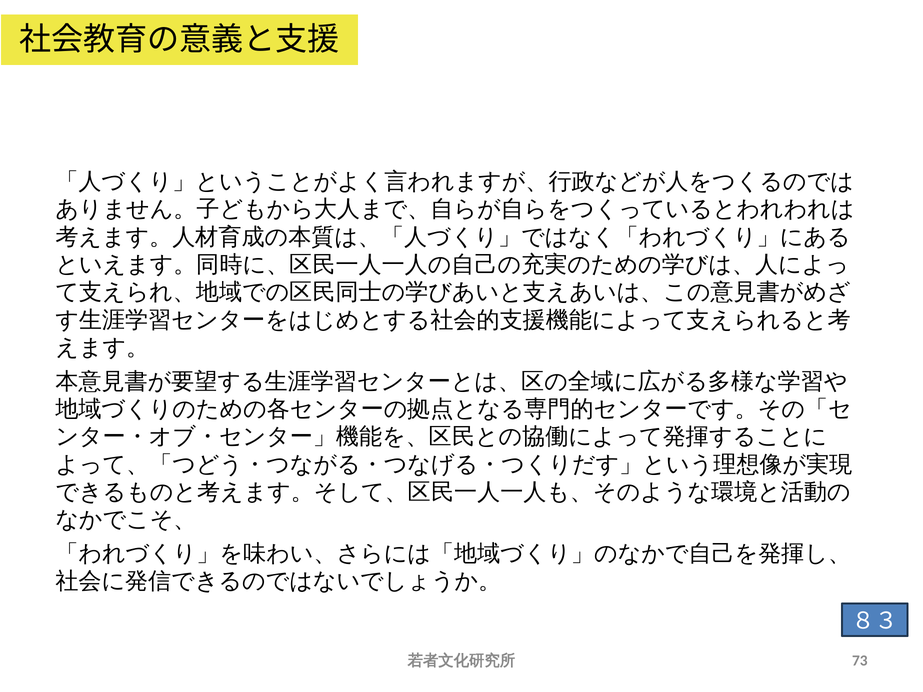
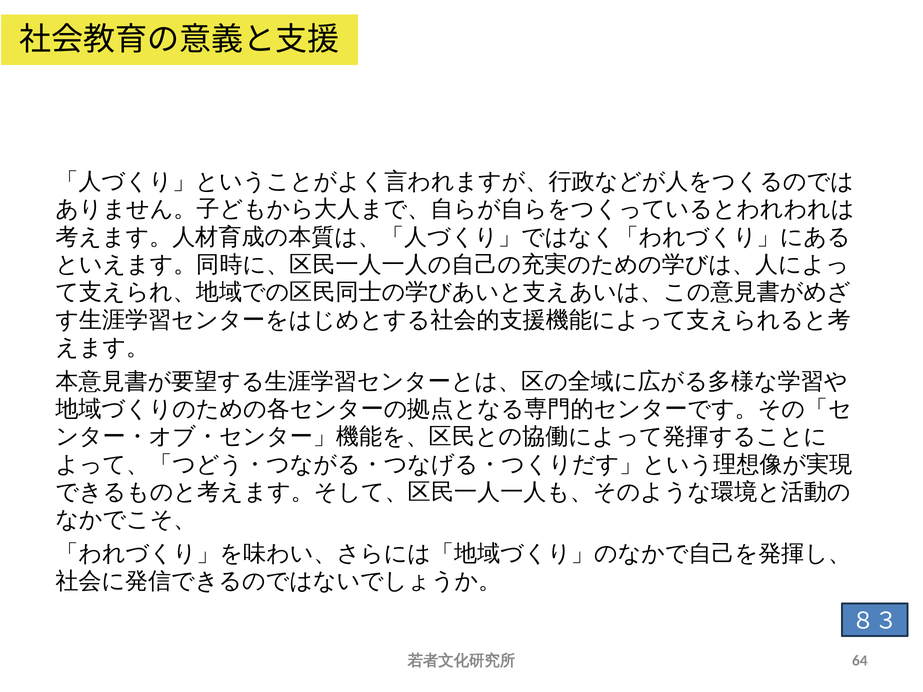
73: 73 -> 64
